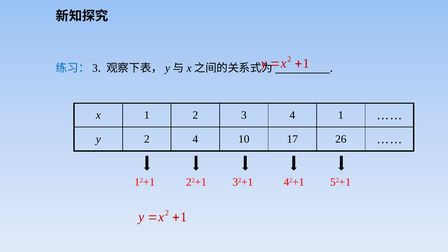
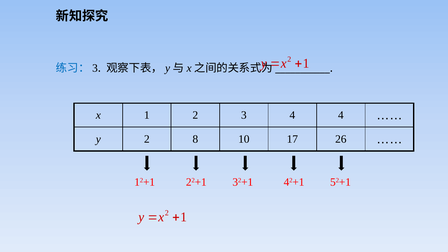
4 1: 1 -> 4
2 4: 4 -> 8
